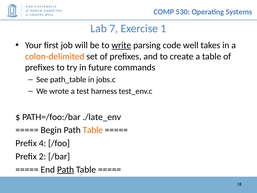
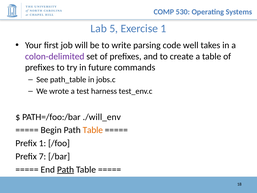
7: 7 -> 5
write underline: present -> none
colon-delimited colour: orange -> purple
./late_env: ./late_env -> ./will_env
Prefix 4: 4 -> 1
2: 2 -> 7
